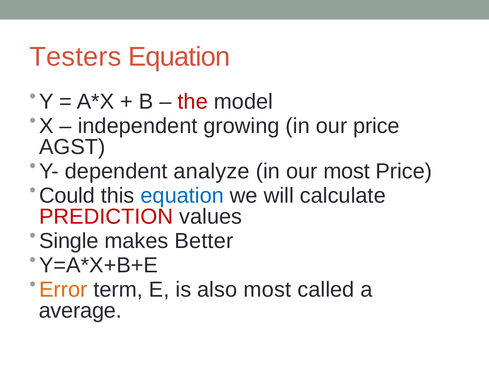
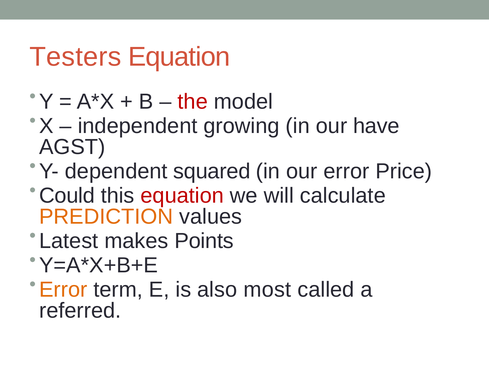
our price: price -> have
analyze: analyze -> squared
our most: most -> error
equation at (182, 196) colour: blue -> red
PREDICTION colour: red -> orange
Single: Single -> Latest
Better: Better -> Points
average: average -> referred
